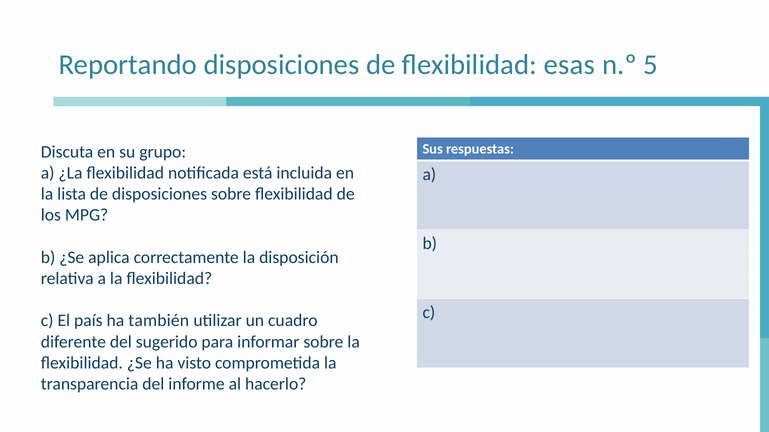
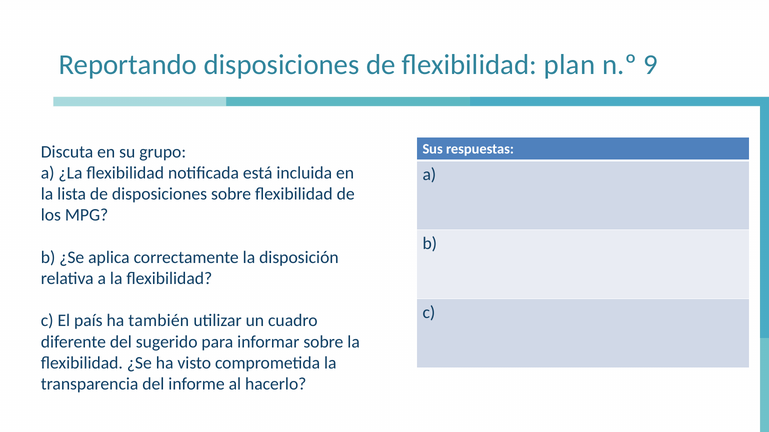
esas: esas -> plan
5: 5 -> 9
